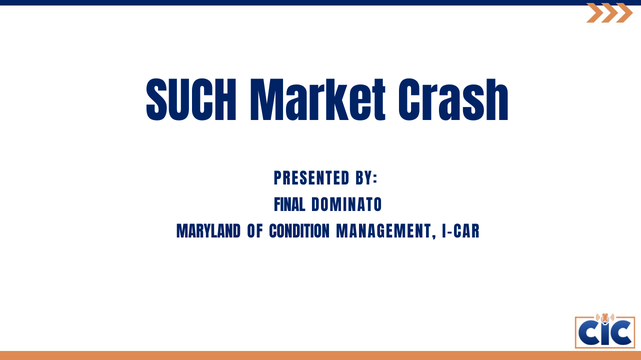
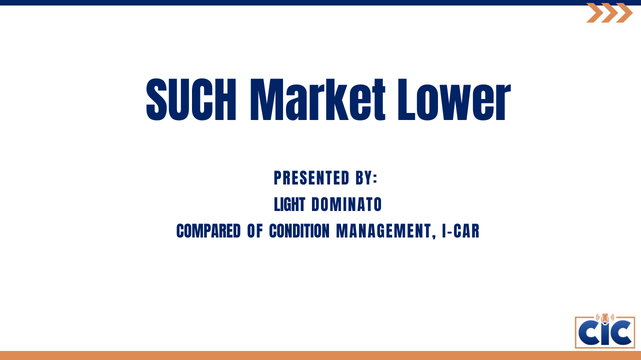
Crash: Crash -> Lower
FINAL: FINAL -> LIGHT
MARYLAND: MARYLAND -> COMPARED
